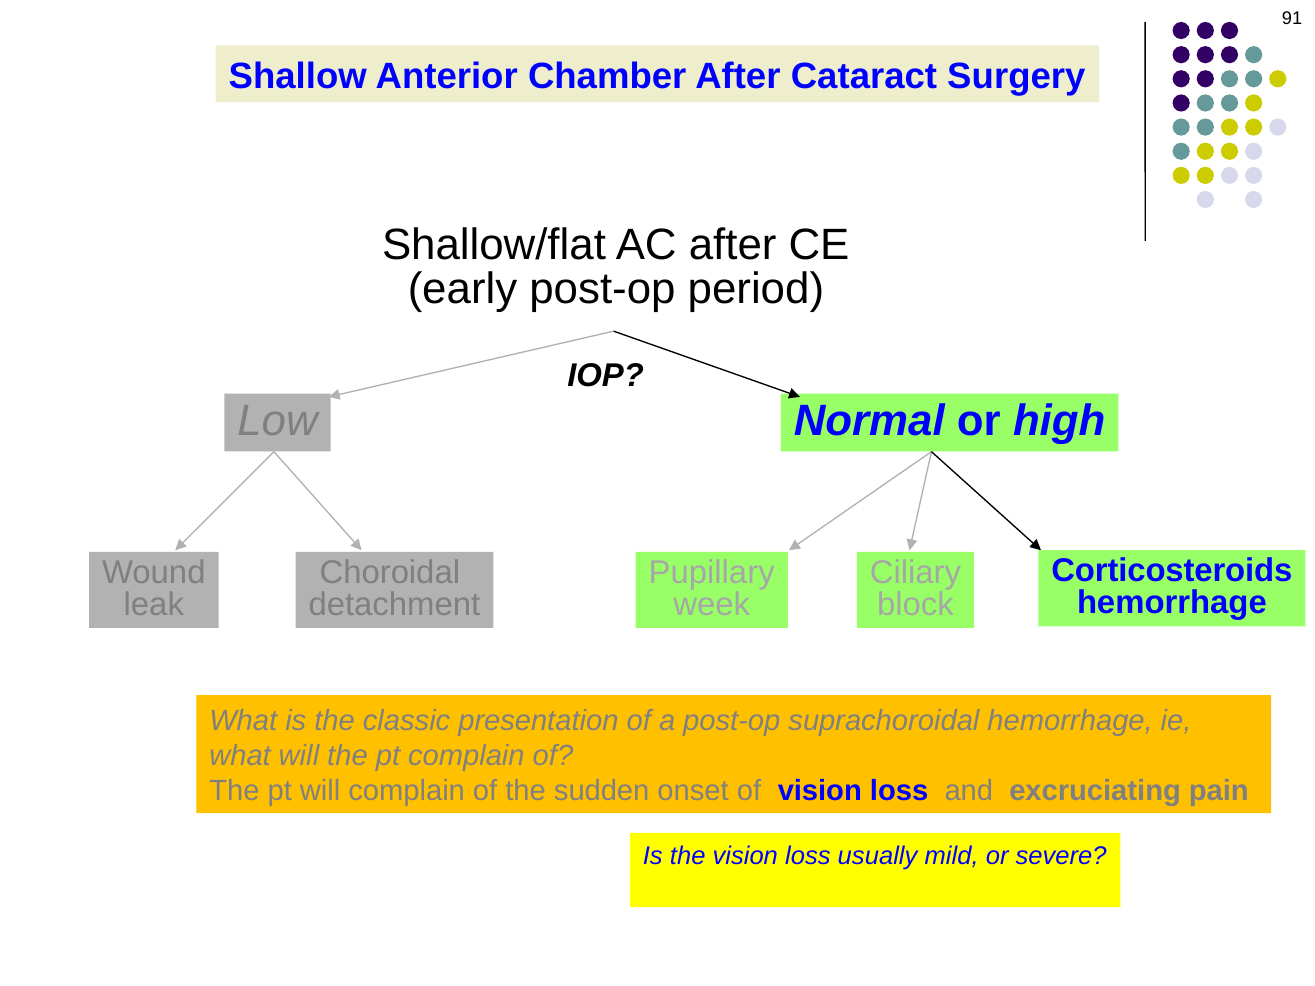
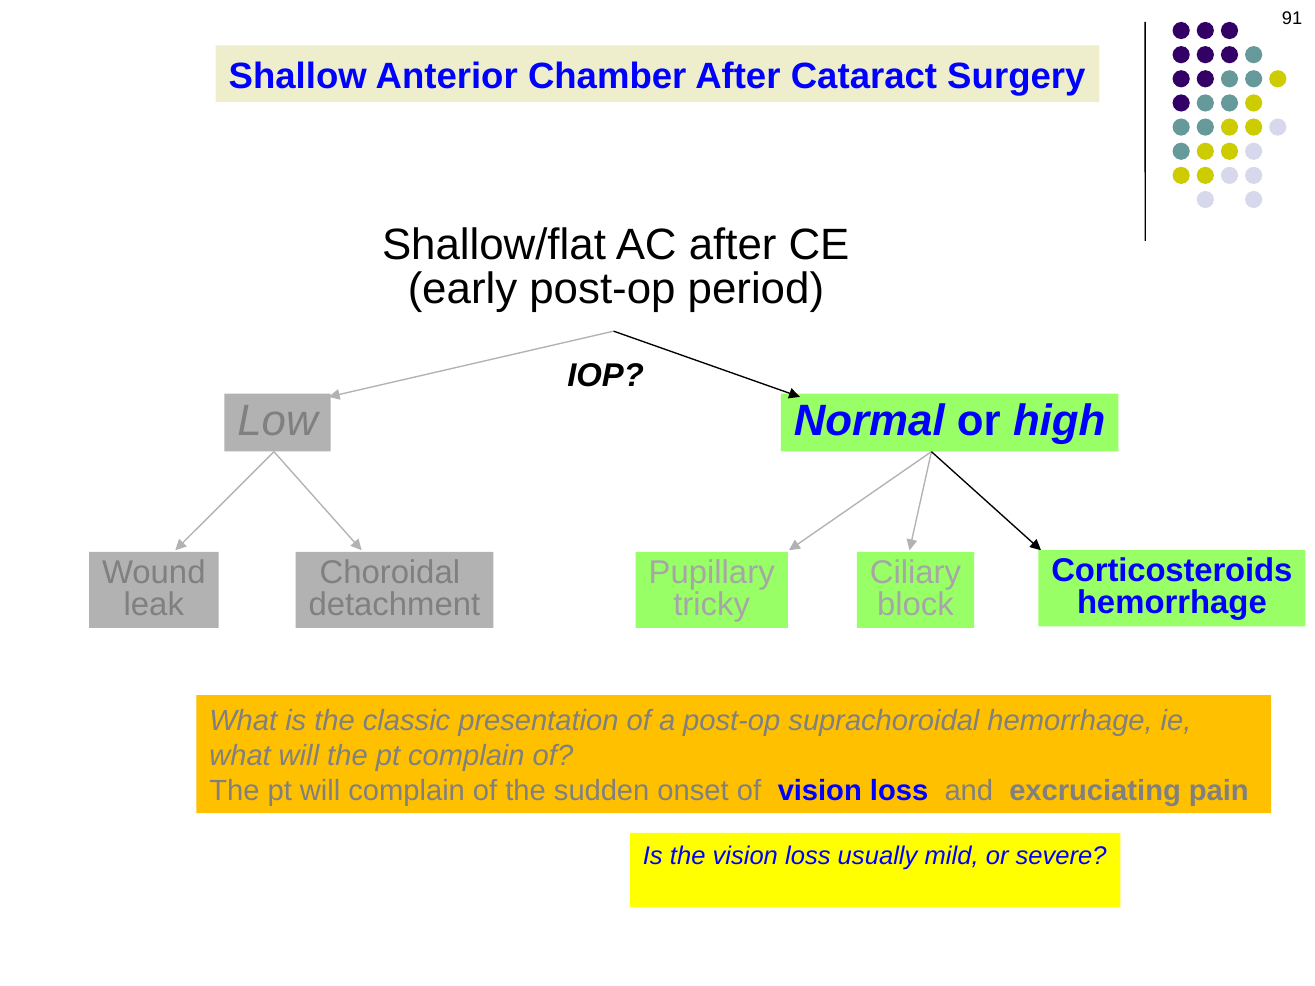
week: week -> tricky
